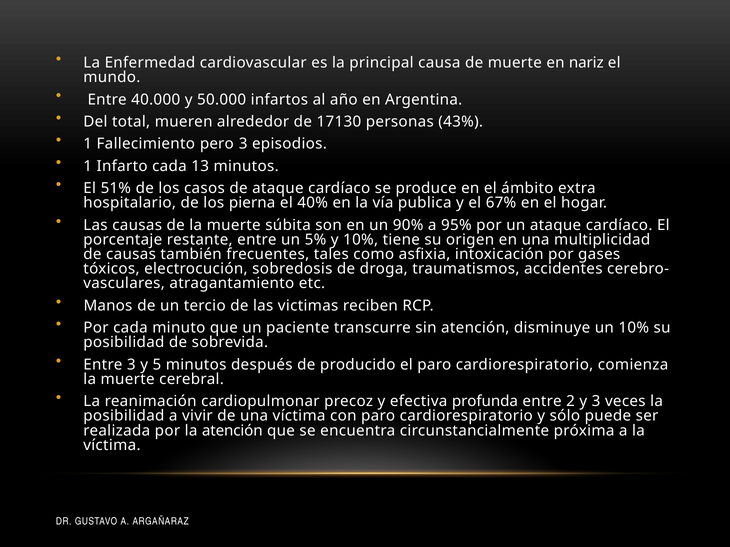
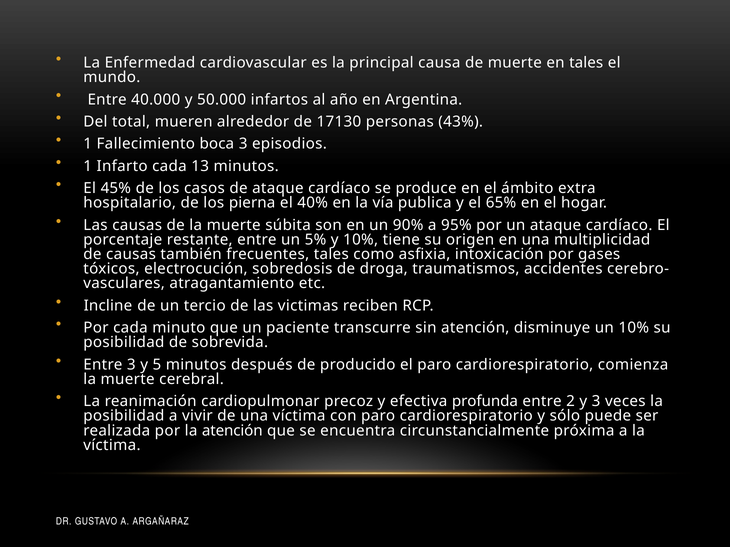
en nariz: nariz -> tales
pero: pero -> boca
51%: 51% -> 45%
67%: 67% -> 65%
Manos: Manos -> Incline
